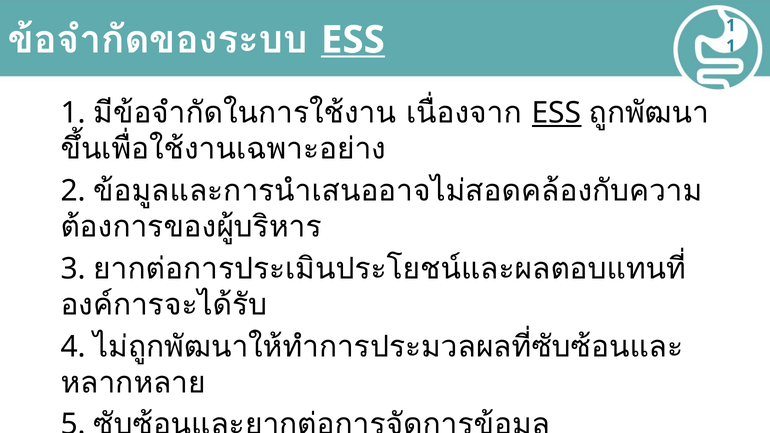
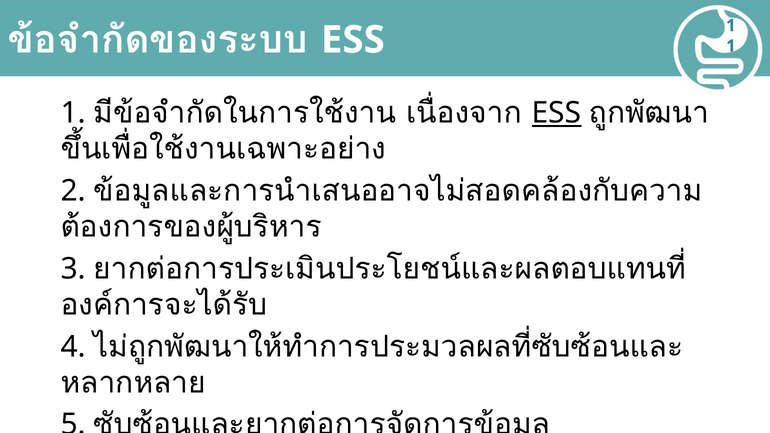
ESS at (353, 40) underline: present -> none
